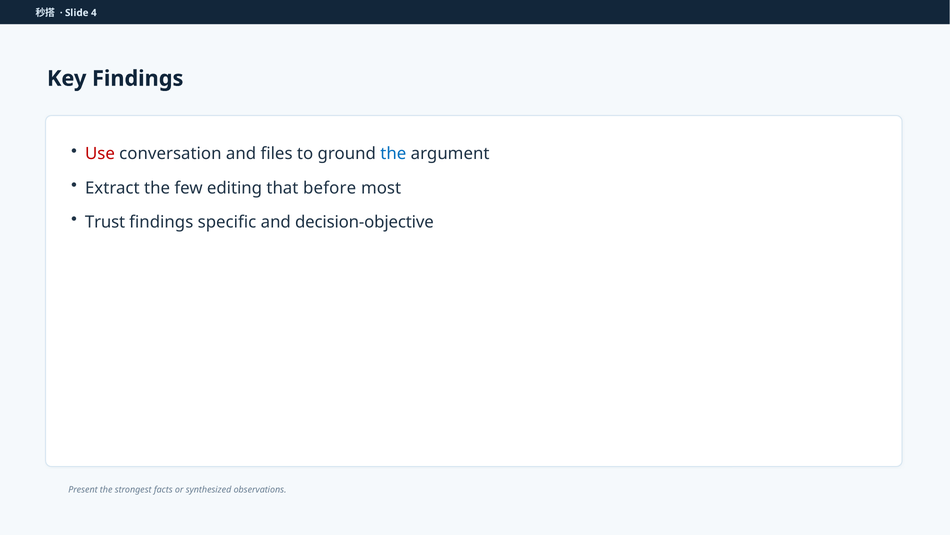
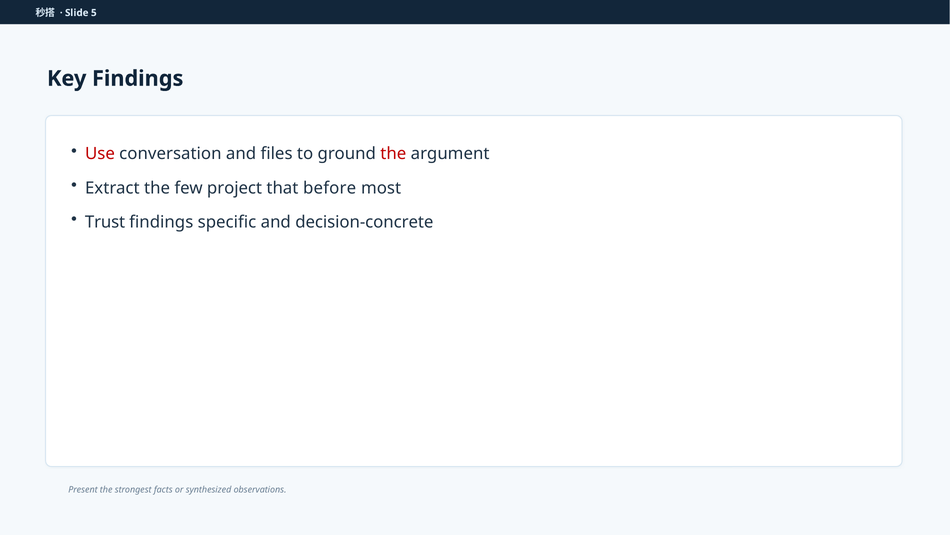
4: 4 -> 5
the at (393, 154) colour: blue -> red
editing: editing -> project
decision-objective: decision-objective -> decision-concrete
